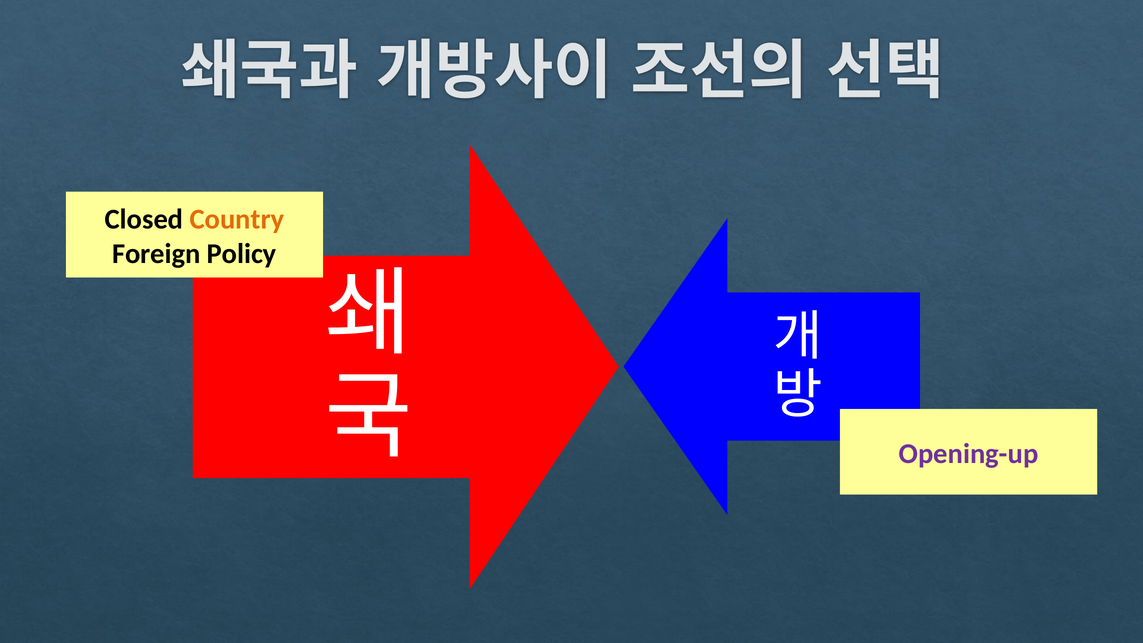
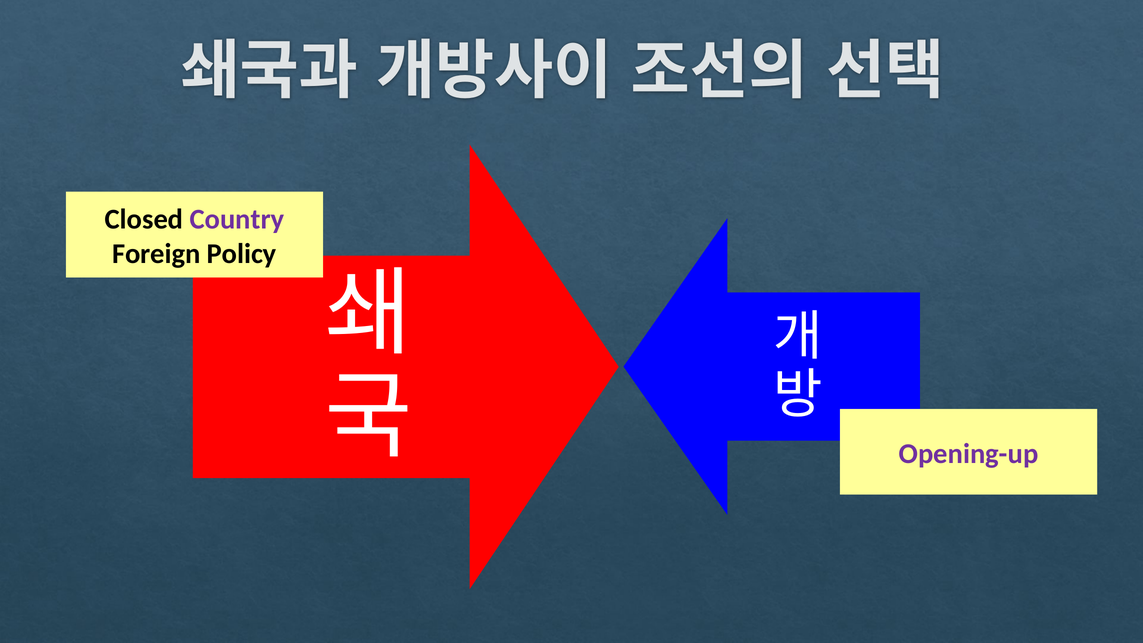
Country colour: orange -> purple
